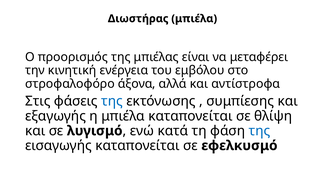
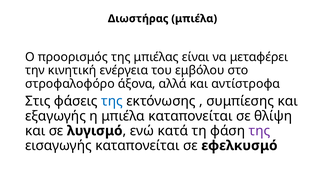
της at (259, 130) colour: blue -> purple
